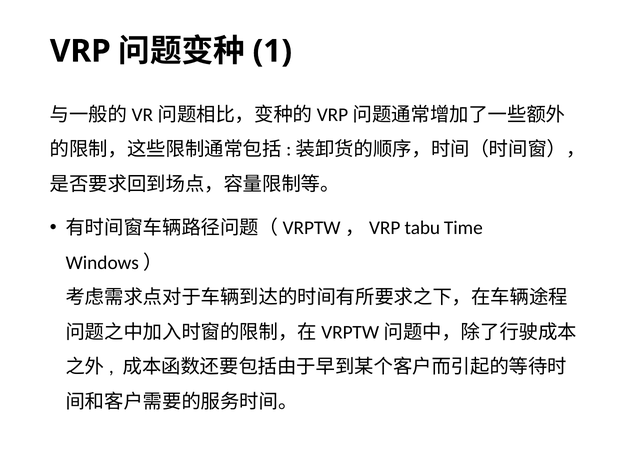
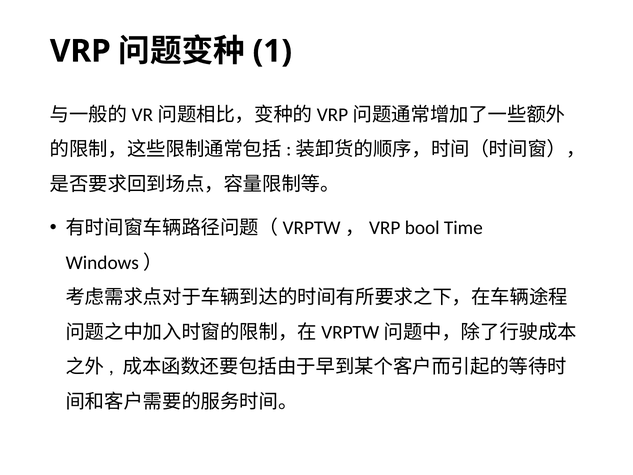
tabu: tabu -> bool
